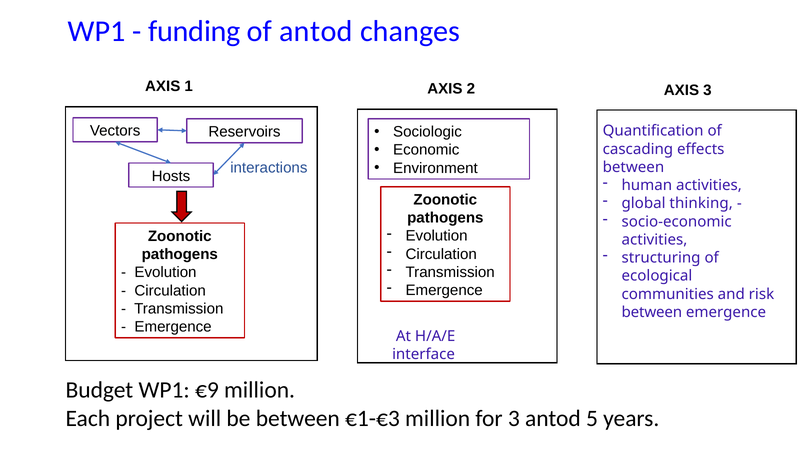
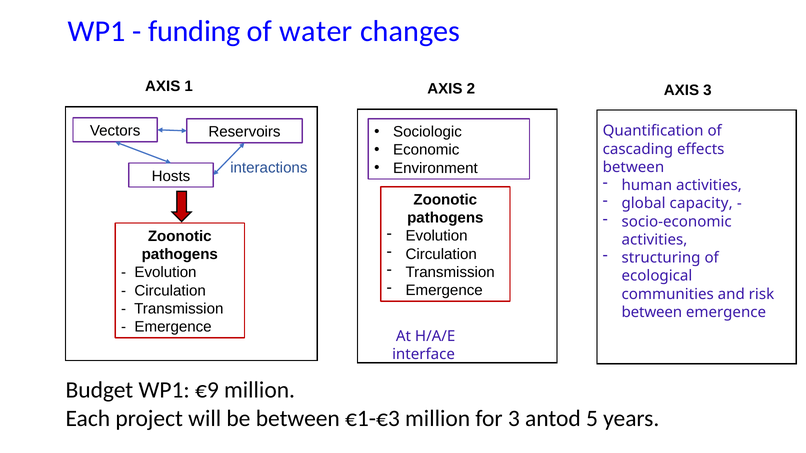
of antod: antod -> water
thinking: thinking -> capacity
